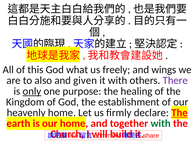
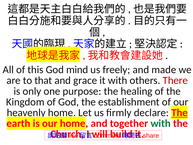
what: what -> mind
wings: wings -> made
also: also -> that
given: given -> grace
There colour: purple -> red
only underline: present -> none
